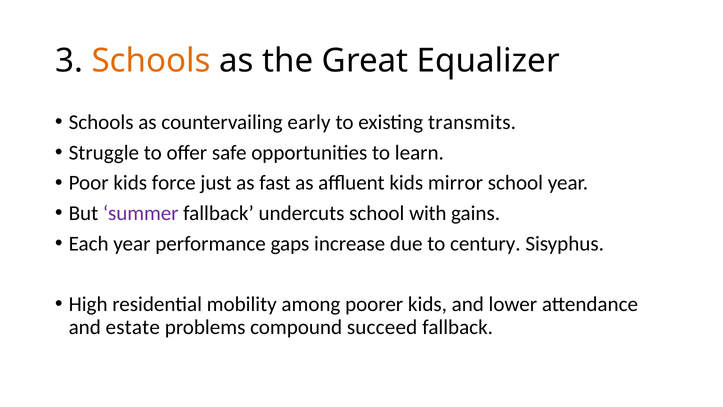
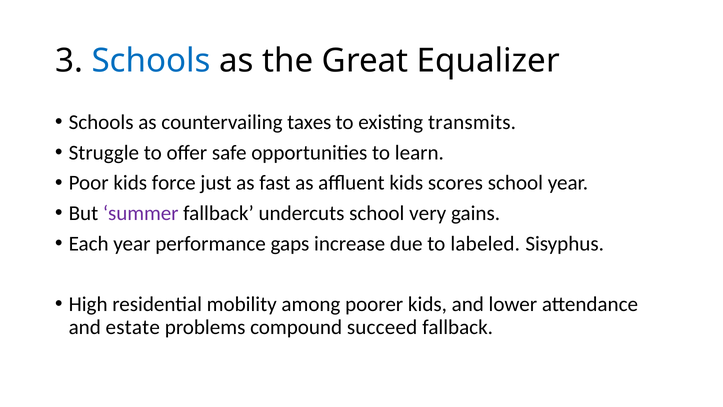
Schools at (151, 61) colour: orange -> blue
early: early -> taxes
mirror: mirror -> scores
with: with -> very
century: century -> labeled
